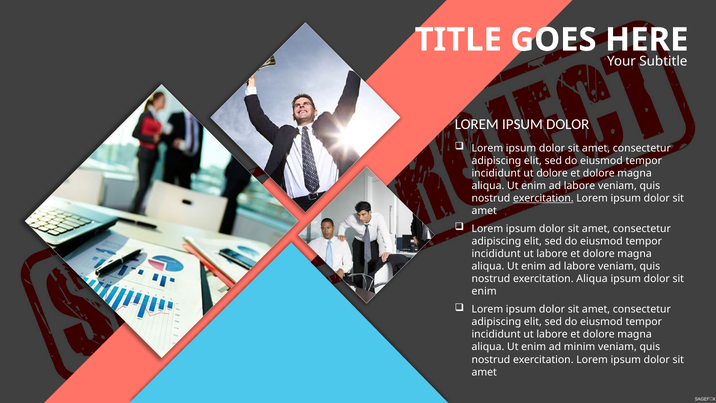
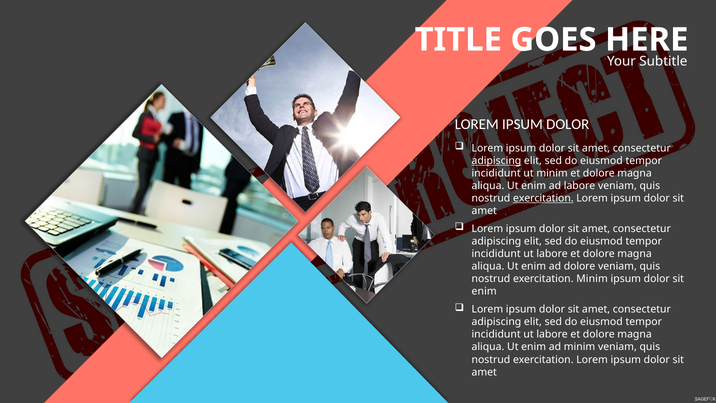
adipiscing at (496, 161) underline: none -> present
ut dolore: dolore -> minim
labore at (580, 266): labore -> dolore
exercitation Aliqua: Aliqua -> Minim
